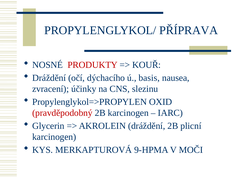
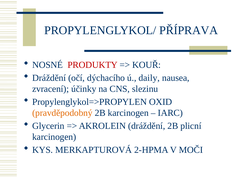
basis: basis -> daily
pravděpodobný colour: red -> orange
9-HPMA: 9-HPMA -> 2-HPMA
